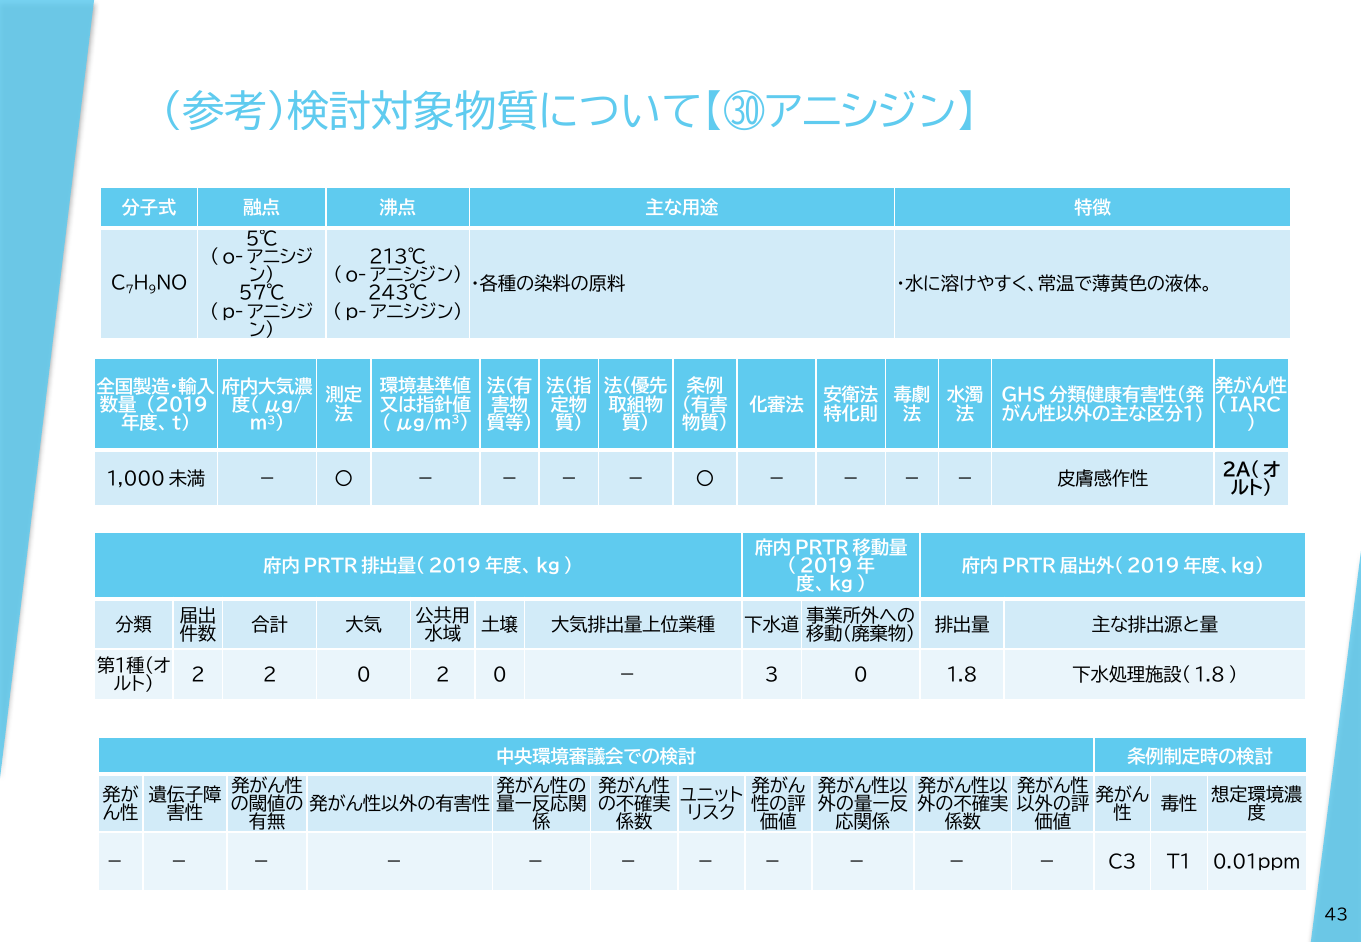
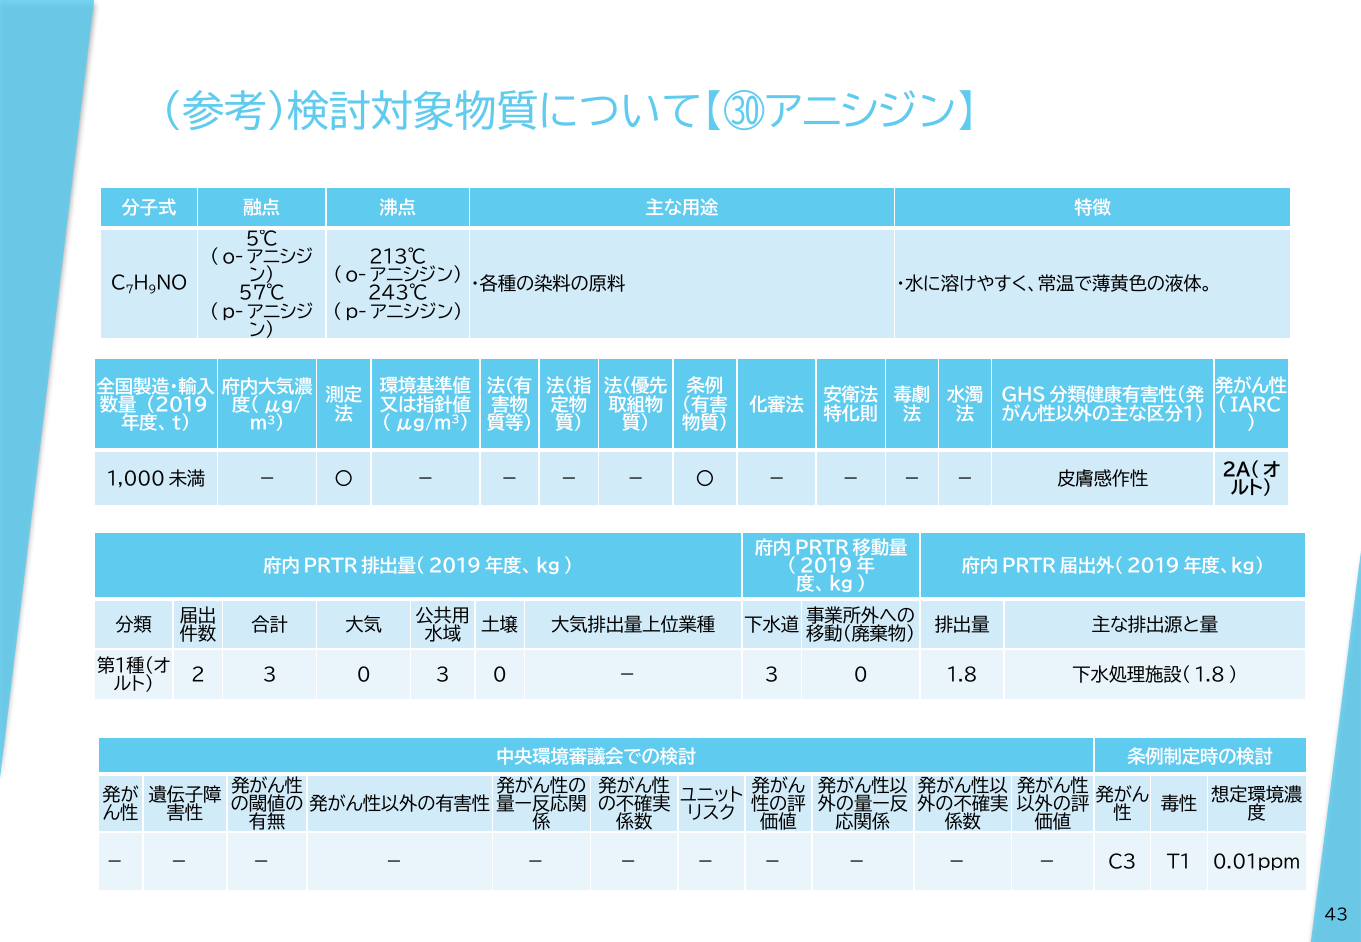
2 2: 2 -> 3
0 2: 2 -> 3
